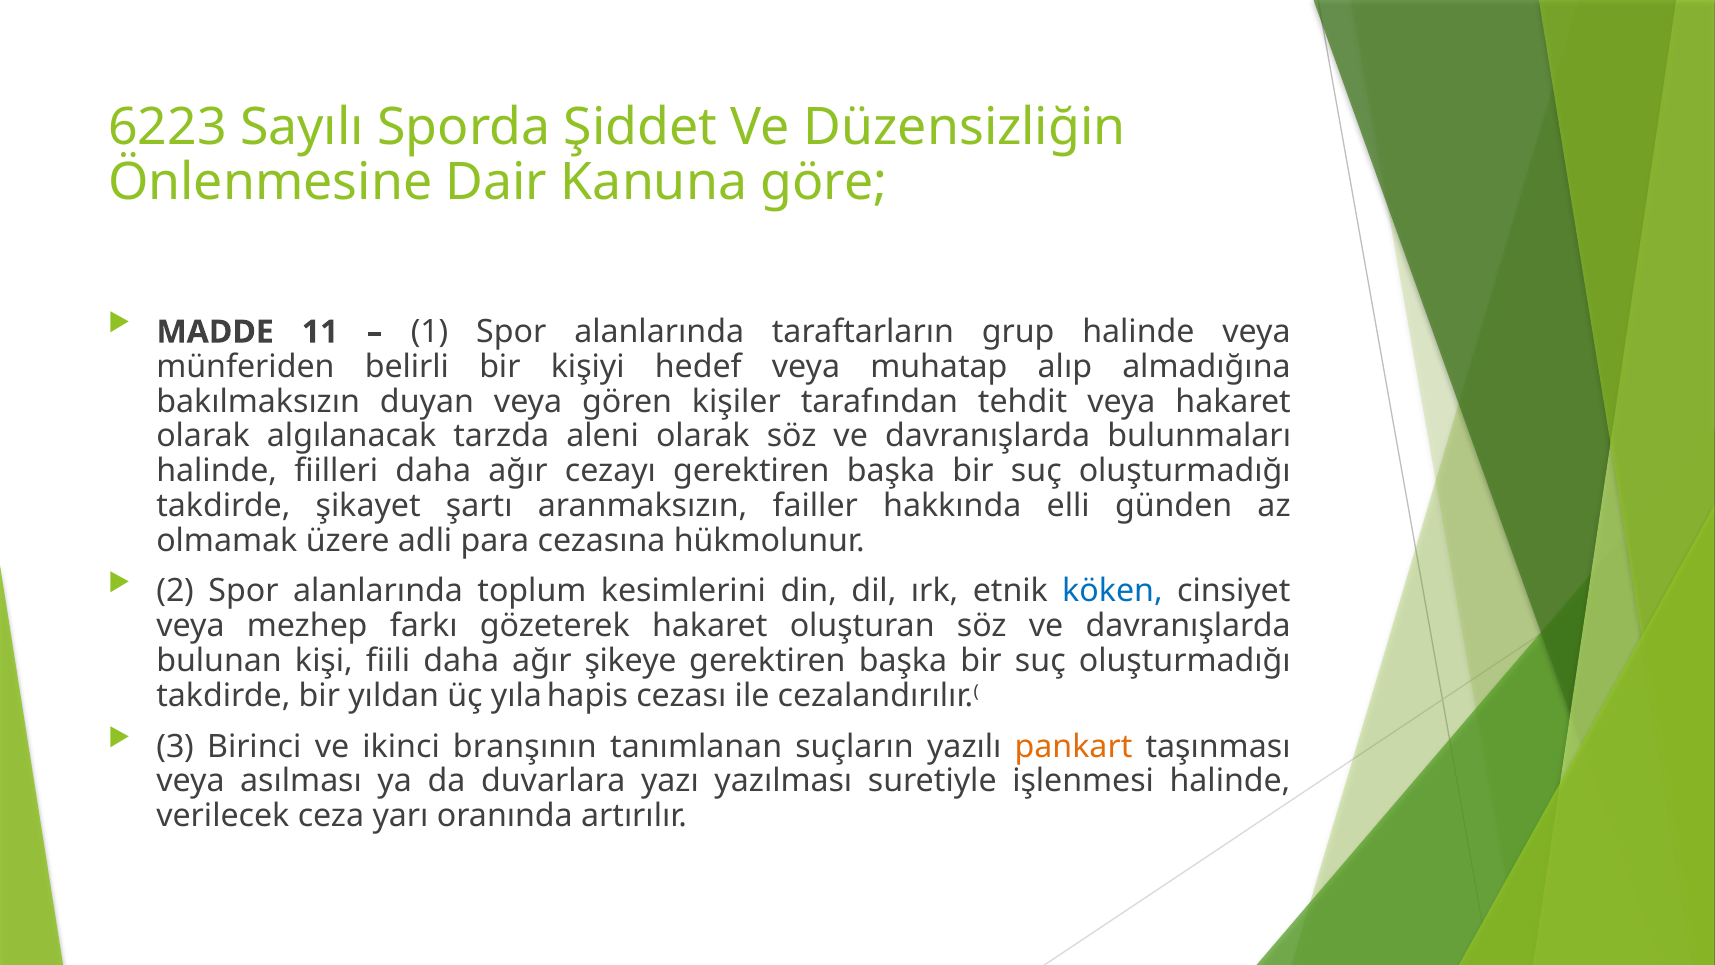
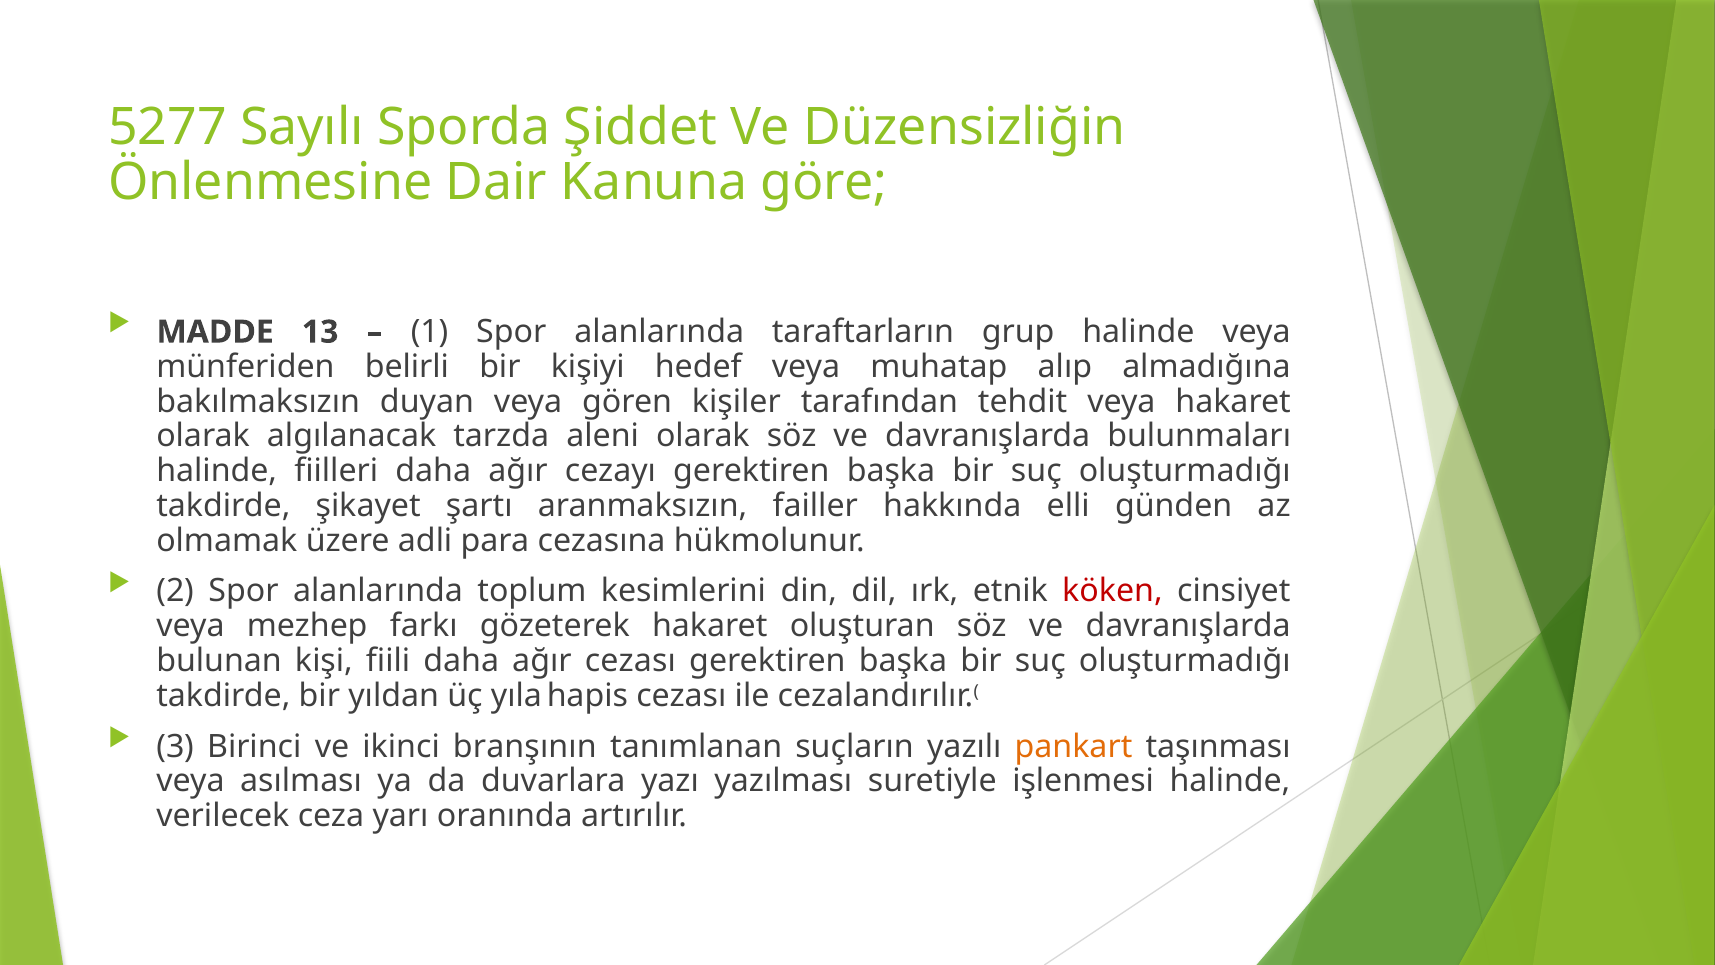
6223: 6223 -> 5277
11: 11 -> 13
köken colour: blue -> red
ağır şikeye: şikeye -> cezası
